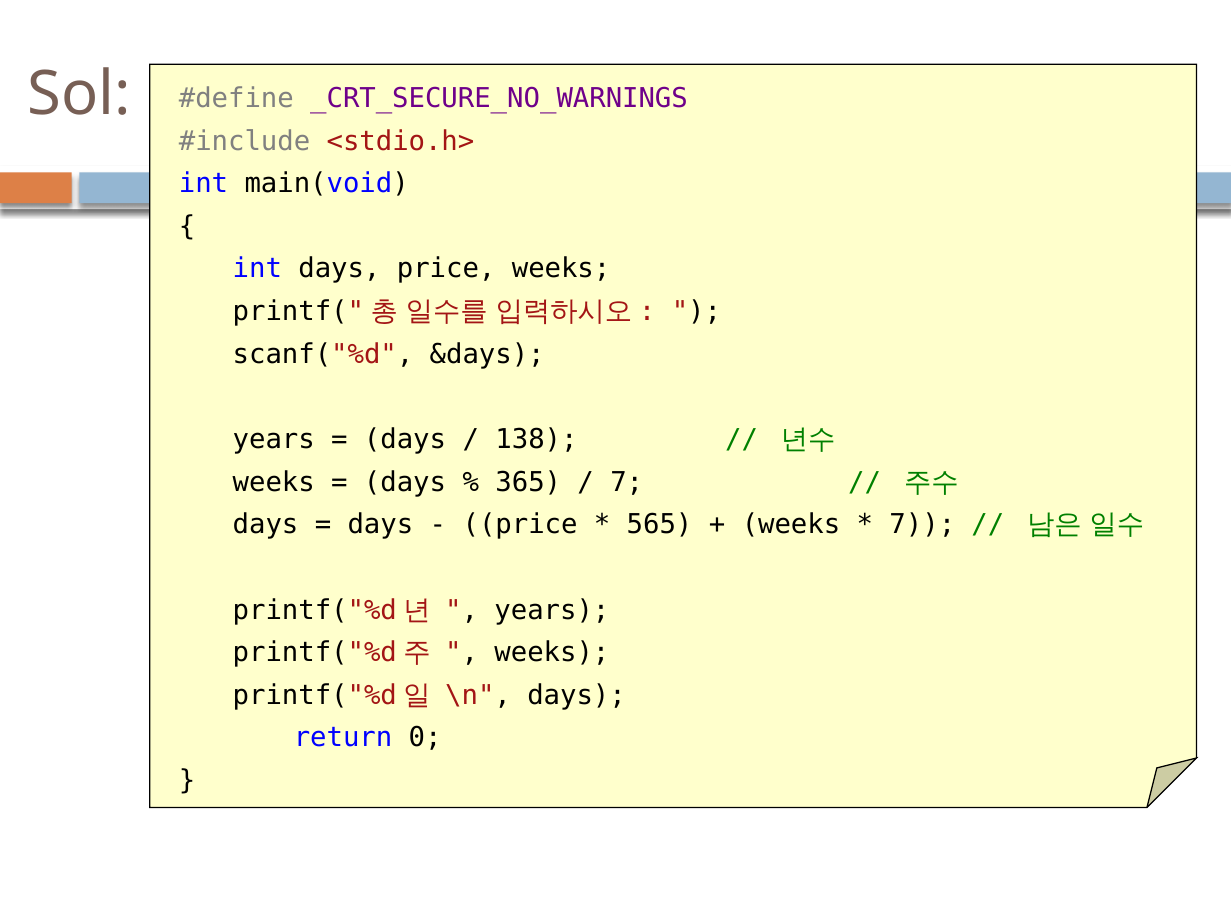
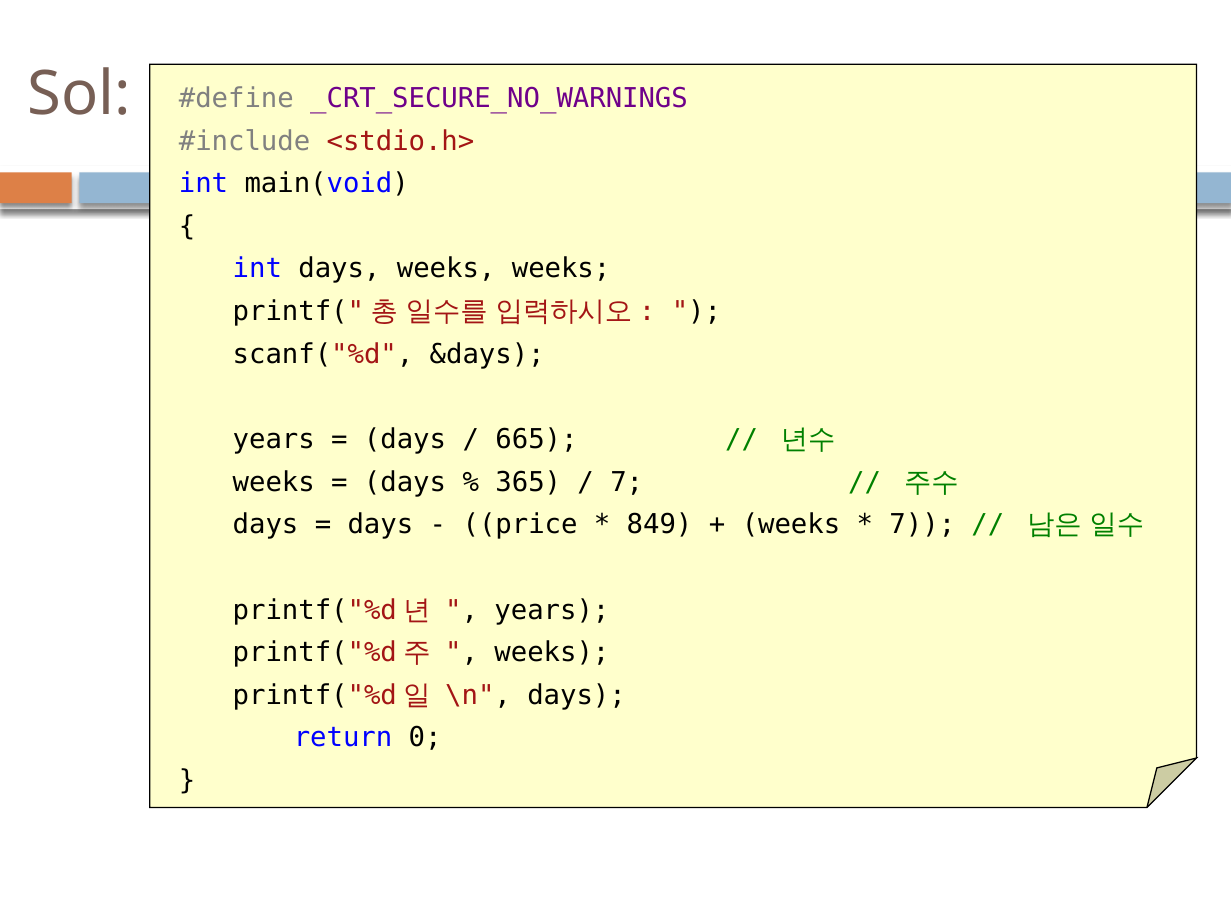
days price: price -> weeks
138: 138 -> 665
565: 565 -> 849
